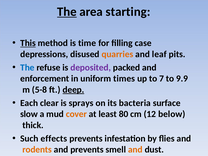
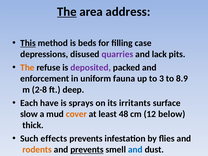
starting: starting -> address
time: time -> beds
quarries colour: orange -> purple
leaf: leaf -> lack
The at (27, 67) colour: blue -> orange
times: times -> fauna
7: 7 -> 3
9.9: 9.9 -> 8.9
5-8: 5-8 -> 2-8
deep underline: present -> none
clear: clear -> have
bacteria: bacteria -> irritants
80: 80 -> 48
prevents at (87, 150) underline: none -> present
and at (135, 150) colour: orange -> blue
